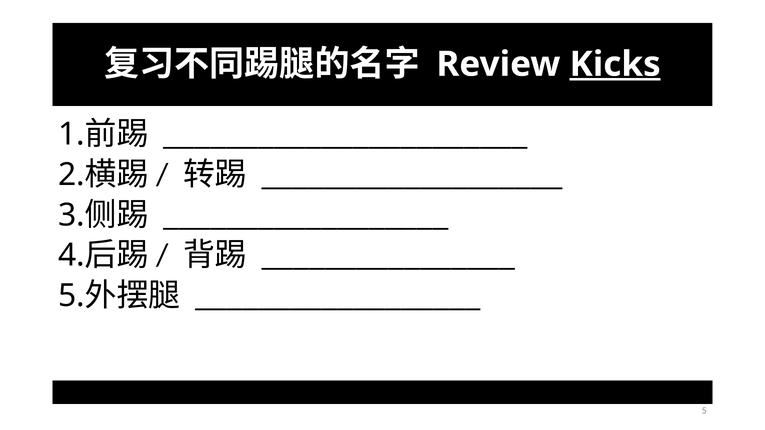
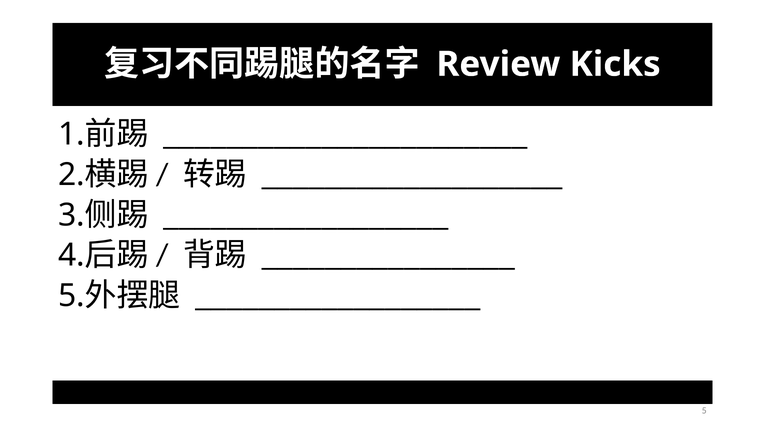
Kicks underline: present -> none
